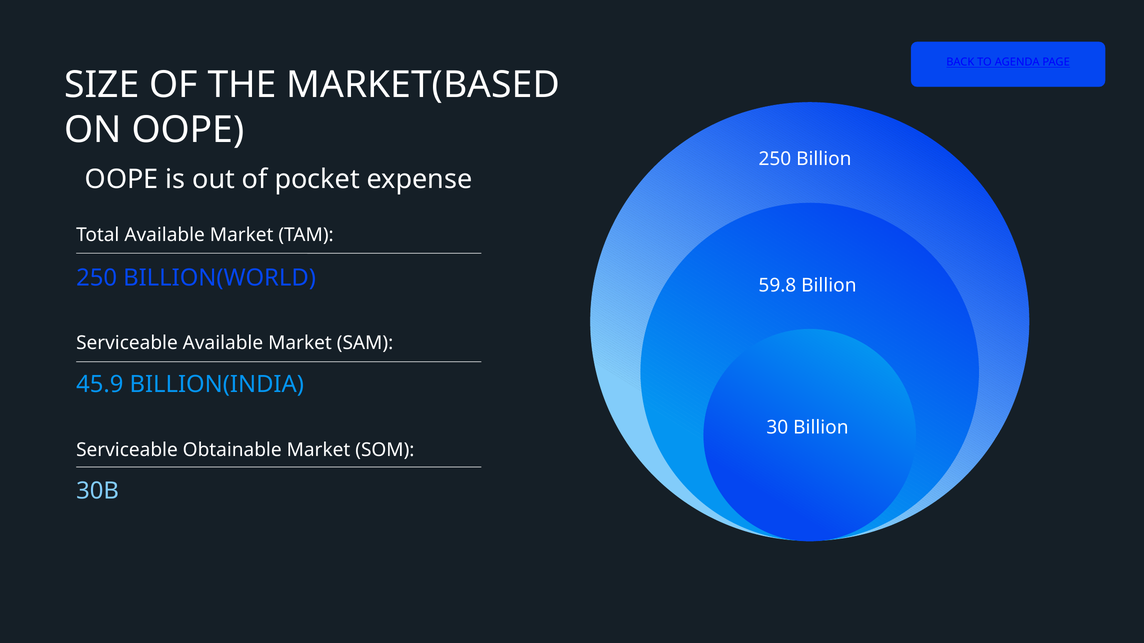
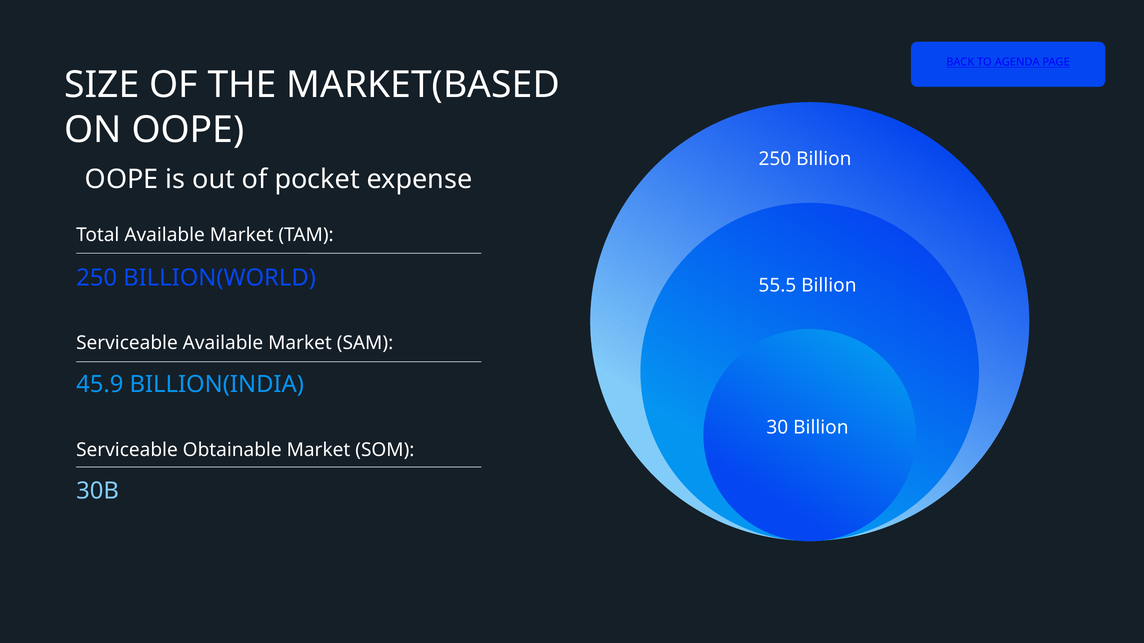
59.8: 59.8 -> 55.5
